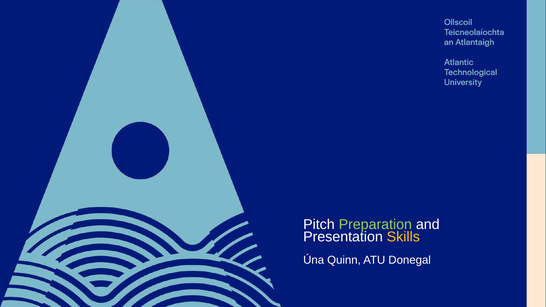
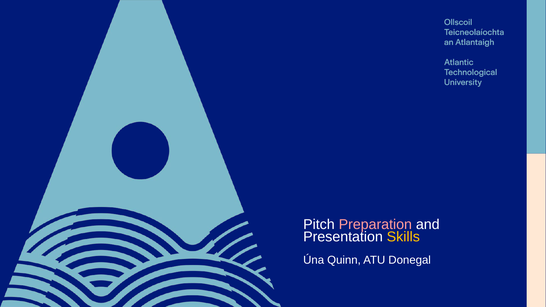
Preparation colour: light green -> pink
